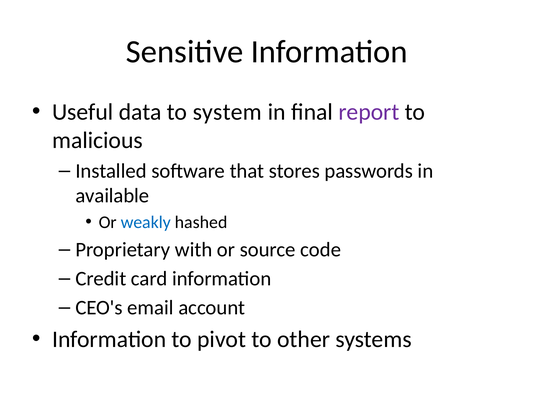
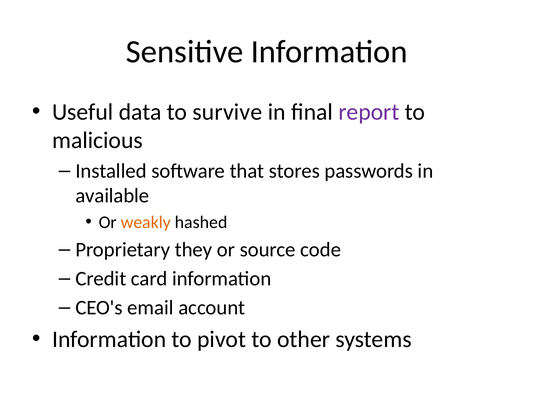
system: system -> survive
weakly colour: blue -> orange
with: with -> they
